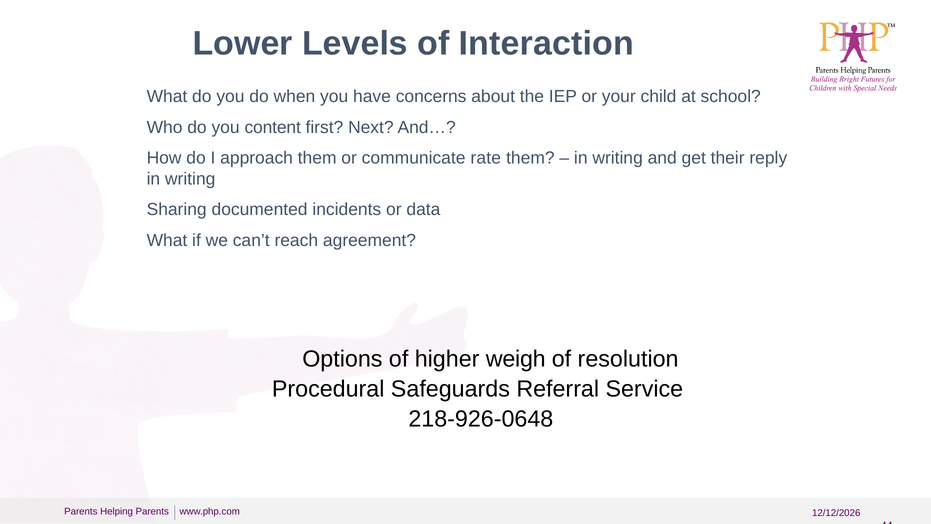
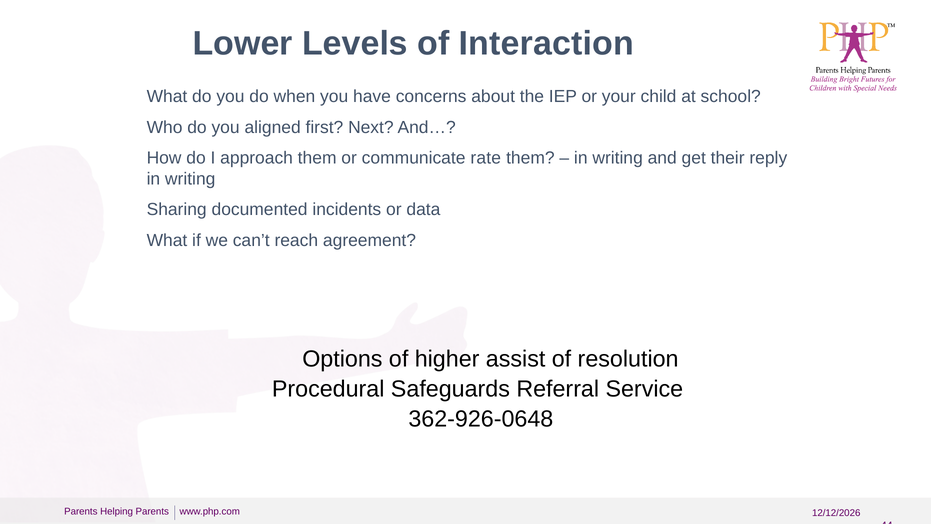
content: content -> aligned
weigh: weigh -> assist
218-926-0648: 218-926-0648 -> 362-926-0648
